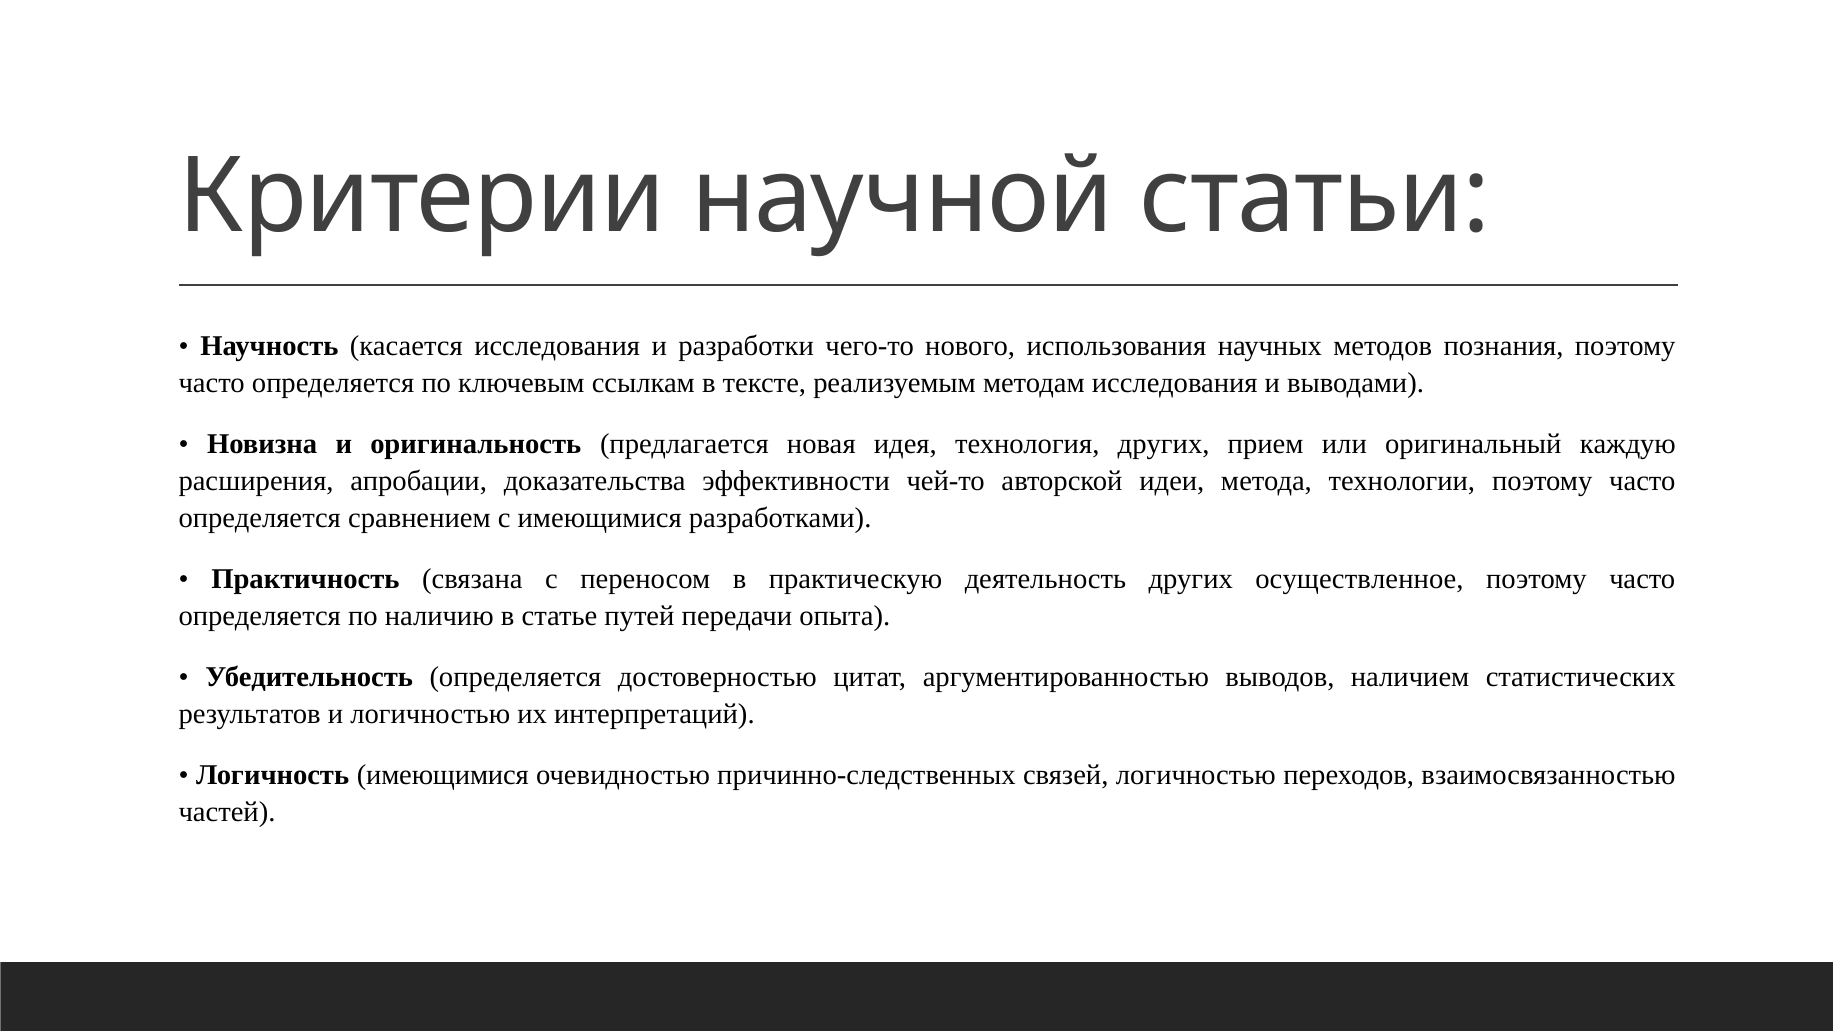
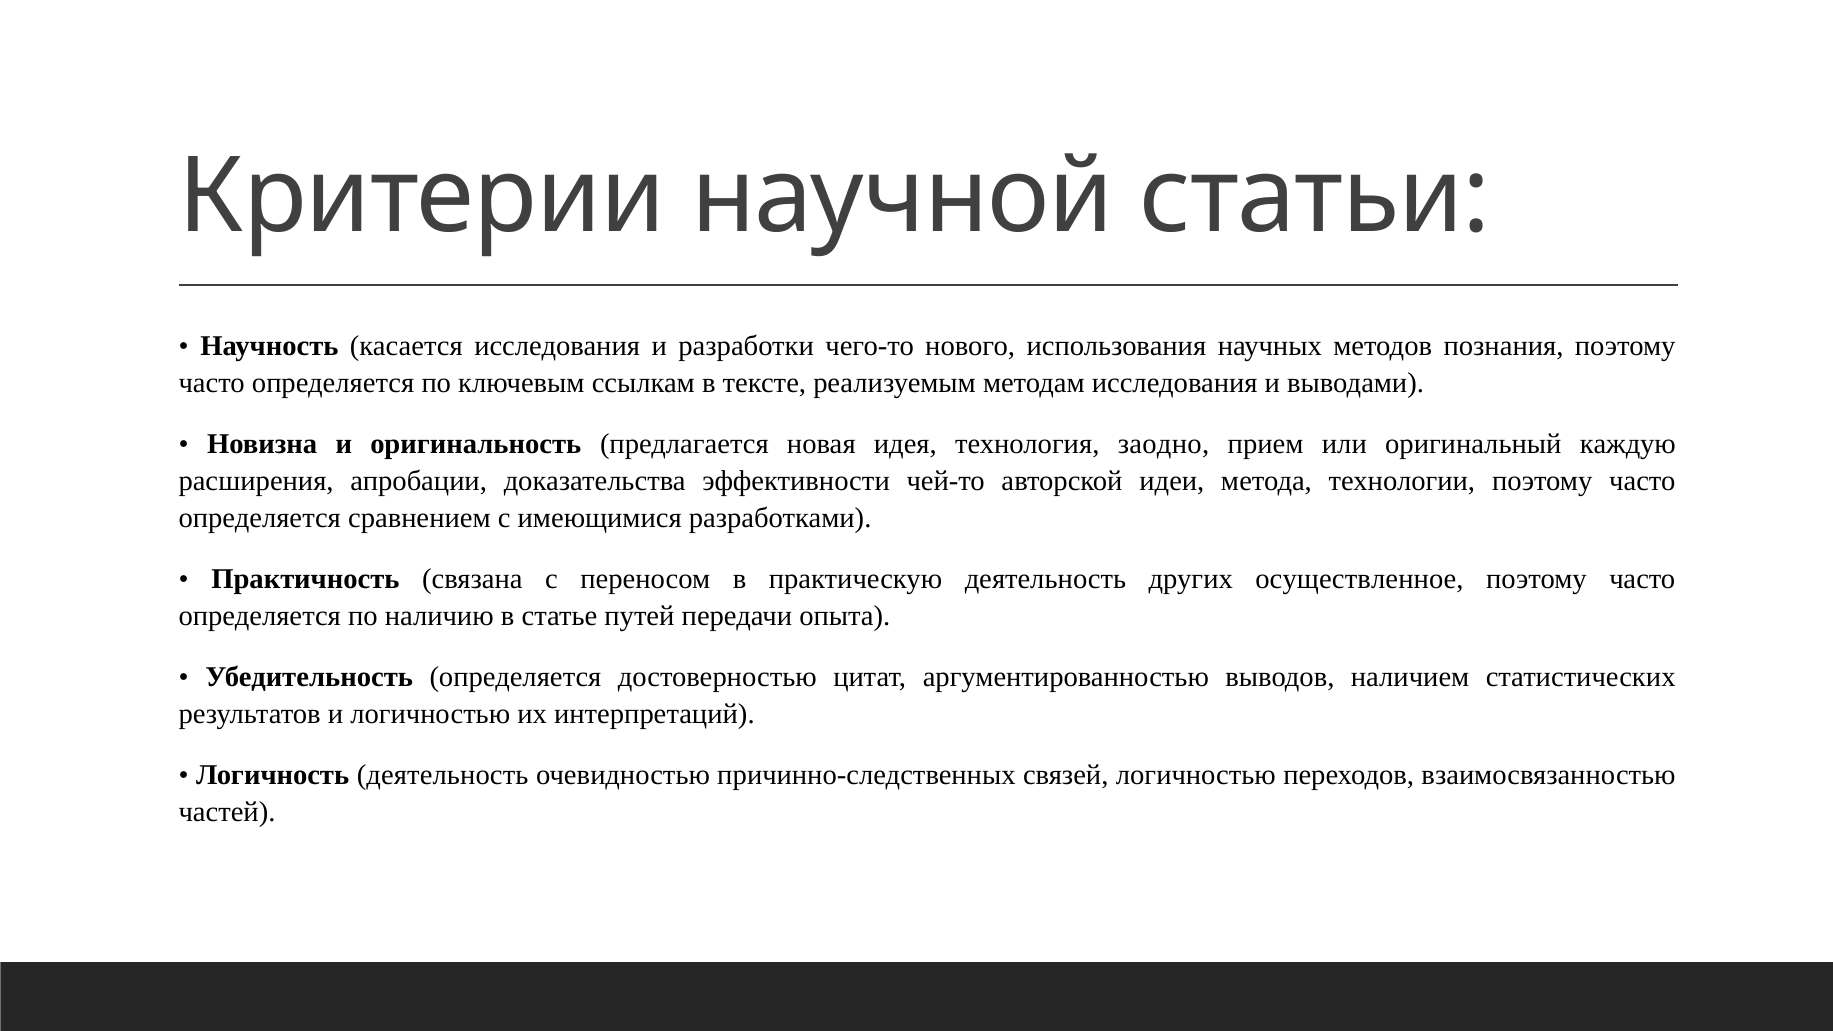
технология других: других -> заодно
Логичность имеющимися: имеющимися -> деятельность
